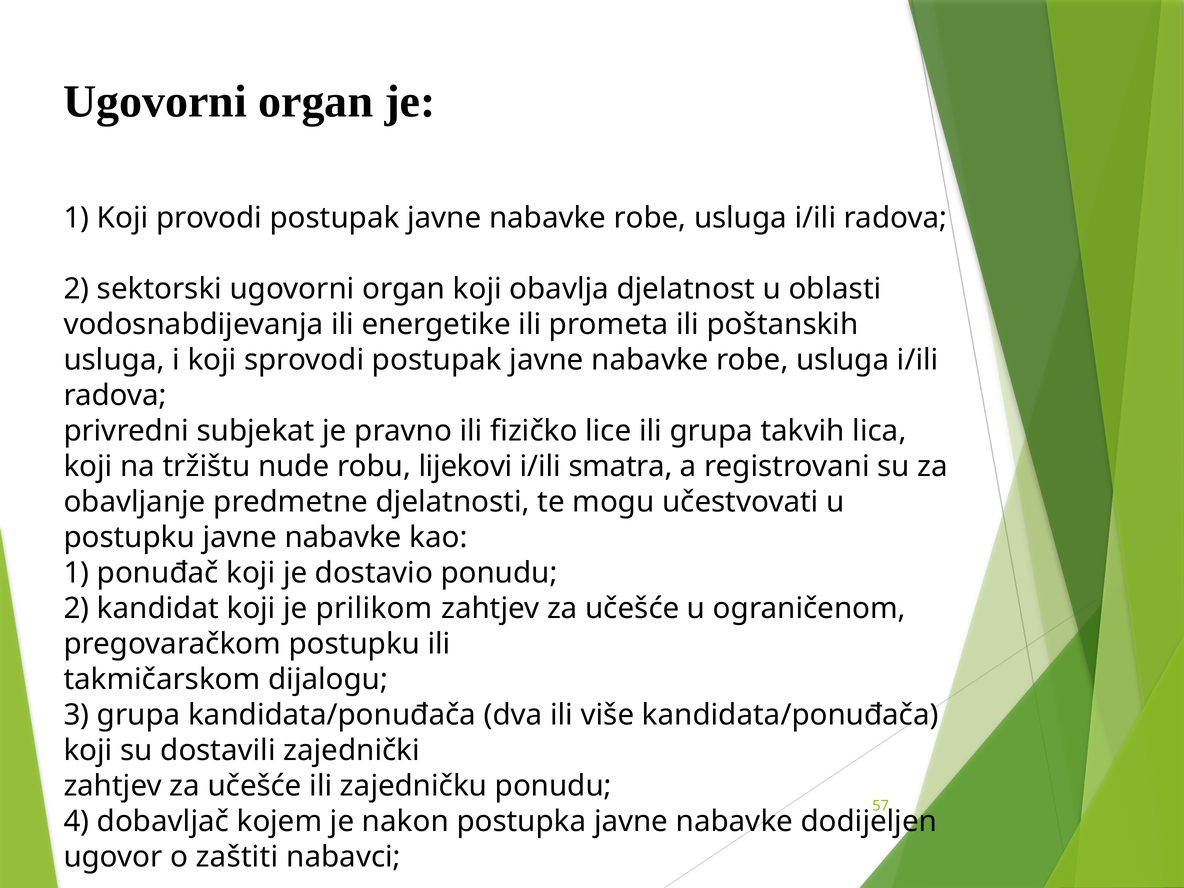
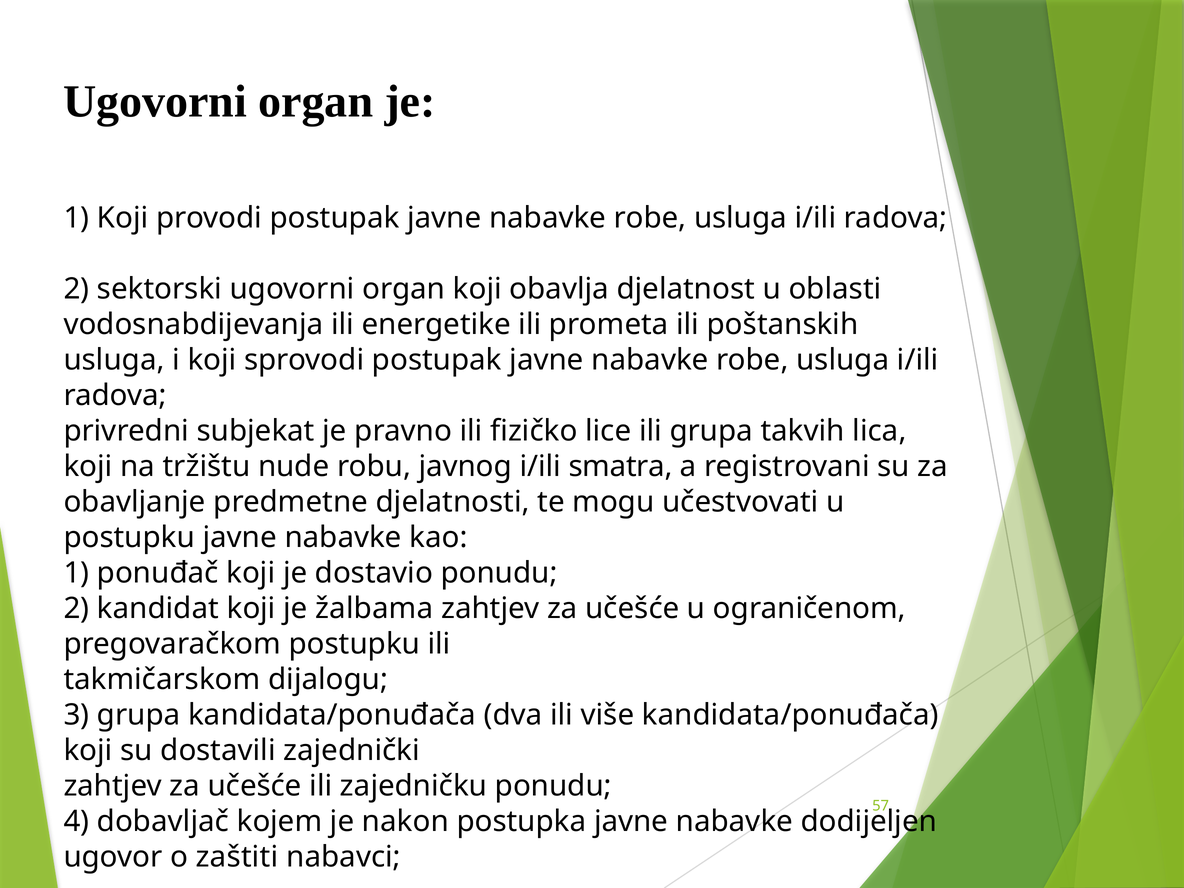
lijekovi: lijekovi -> javnog
prilikom: prilikom -> žalbama
